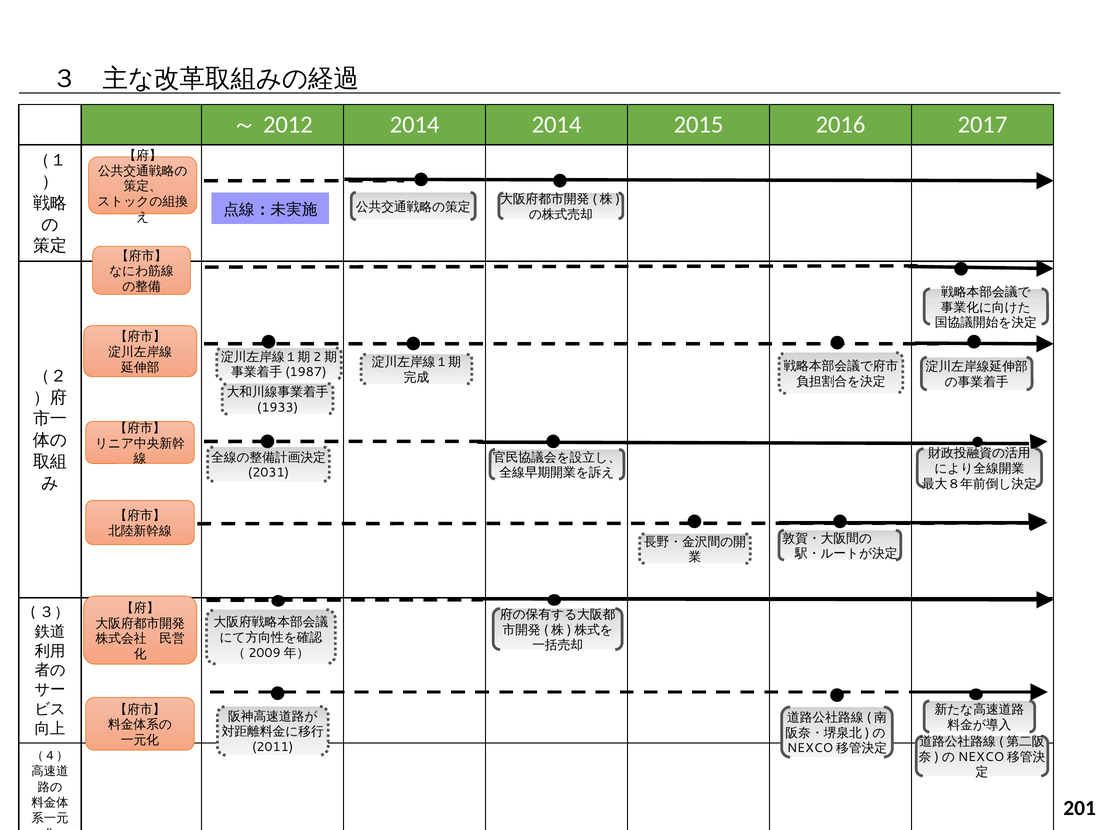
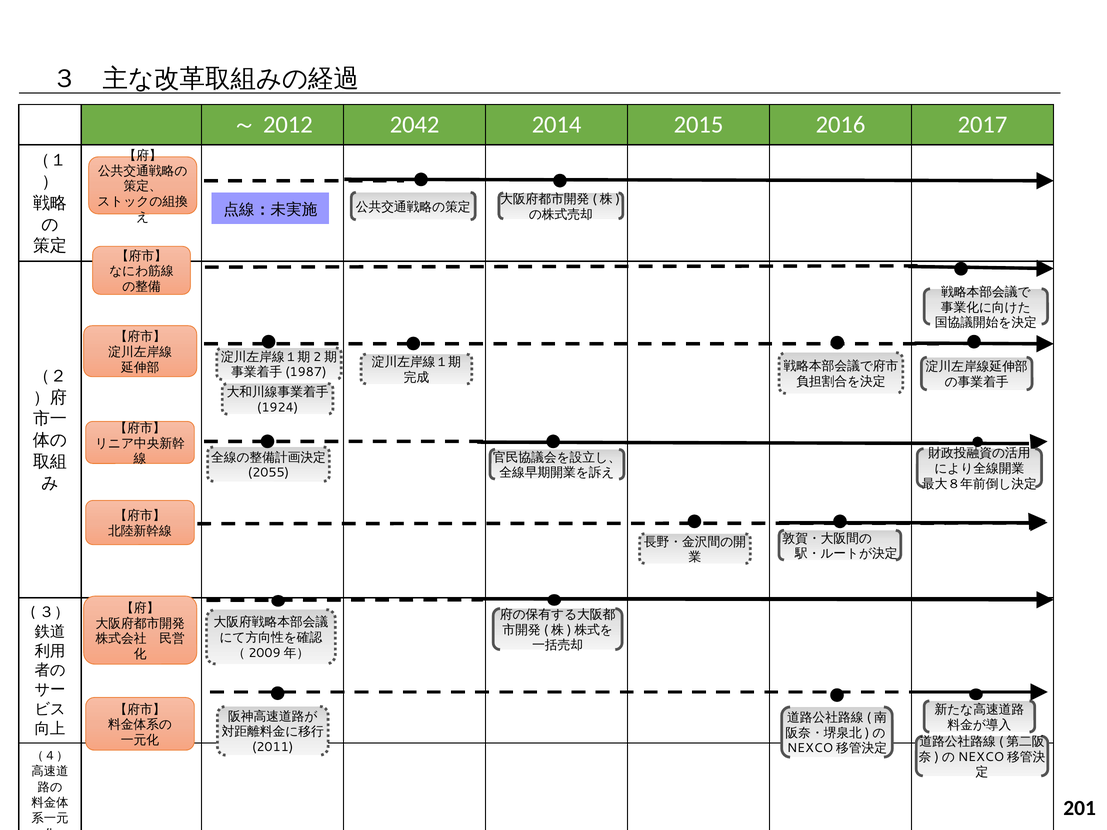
～2012 2014: 2014 -> 2042
1933: 1933 -> 1924
2031: 2031 -> 2055
